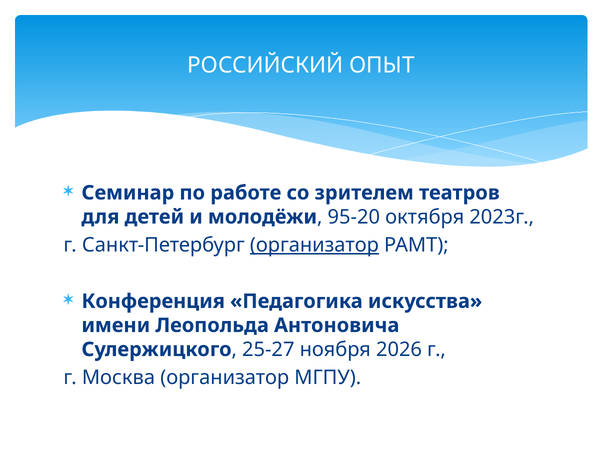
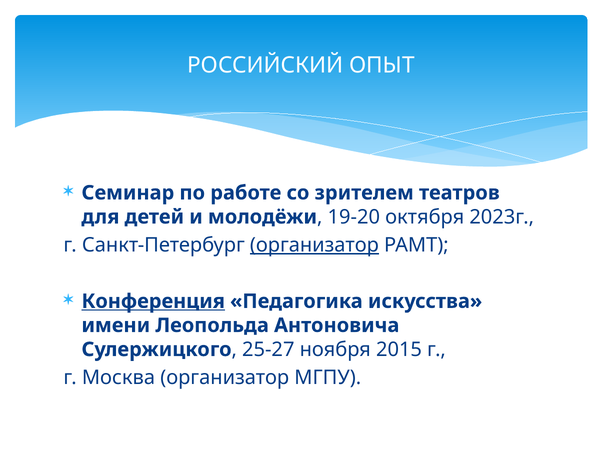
95-20: 95-20 -> 19-20
Конференция underline: none -> present
2026: 2026 -> 2015
